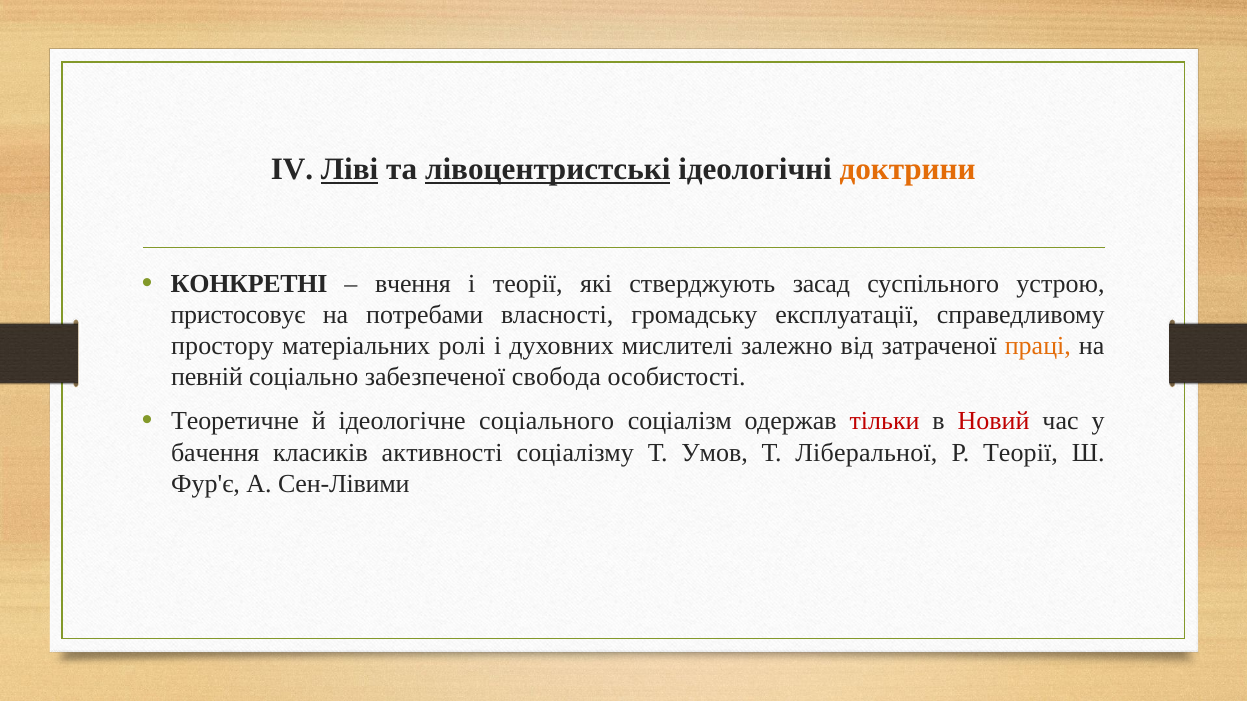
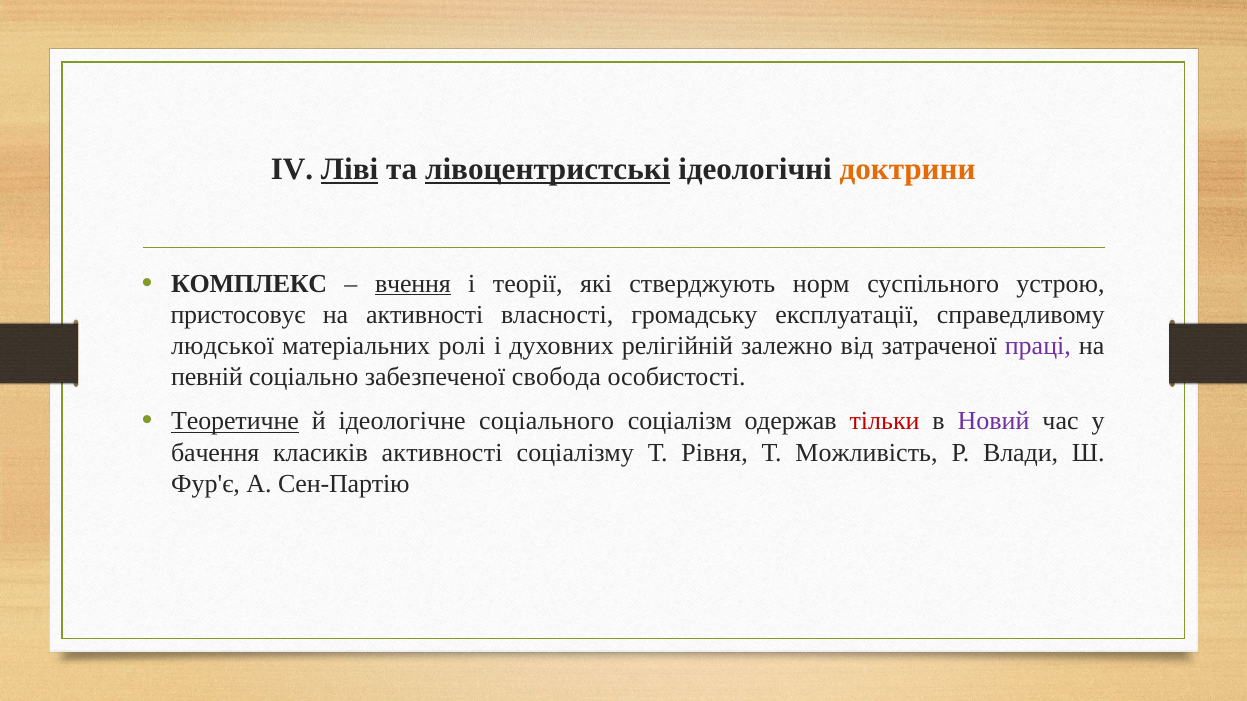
КОНКРЕТНІ: КОНКРЕТНІ -> КОМПЛЕКС
вчення underline: none -> present
засад: засад -> норм
на потребами: потребами -> активності
простору: простору -> людської
мислителі: мислителі -> релігійній
праці colour: orange -> purple
Теоретичне underline: none -> present
Новий colour: red -> purple
Умов: Умов -> Рівня
Ліберальної: Ліберальної -> Можливість
Р Теорії: Теорії -> Влади
Сен-Лівими: Сен-Лівими -> Сен-Партію
